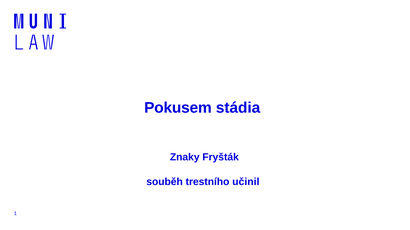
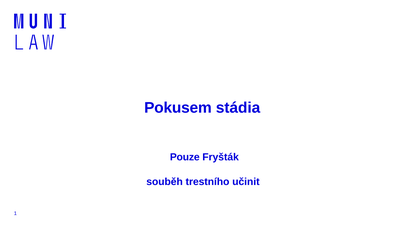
Znaky: Znaky -> Pouze
učinil: učinil -> učinit
